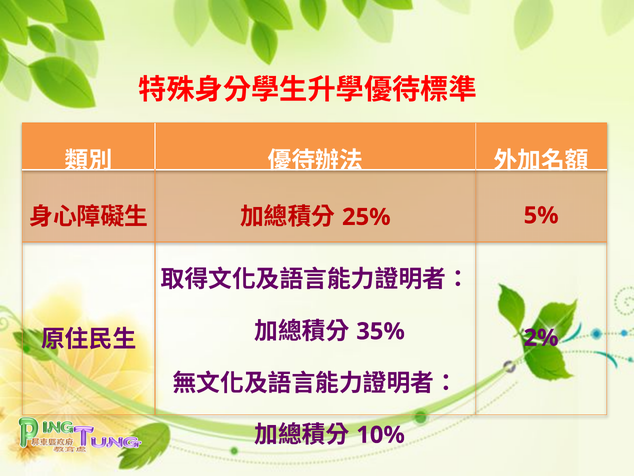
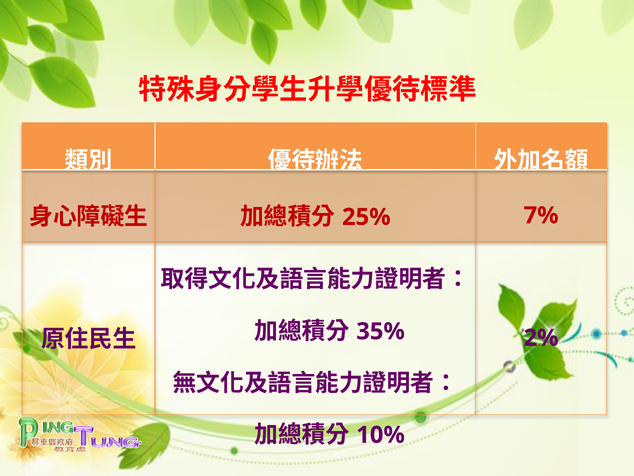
5%: 5% -> 7%
